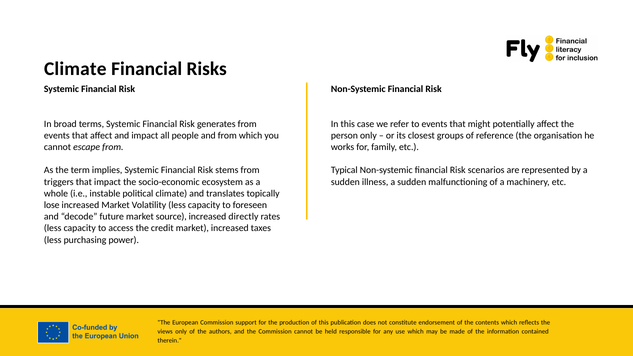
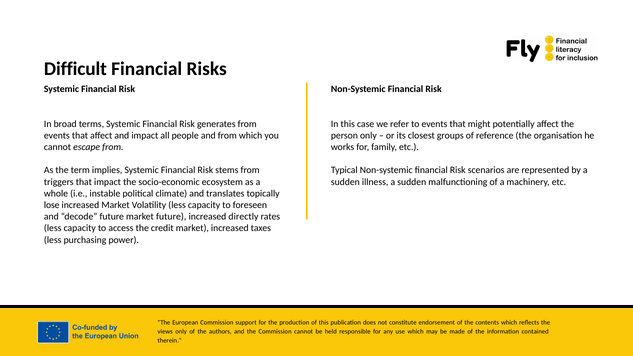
Climate at (75, 69): Climate -> Difficult
market source: source -> future
